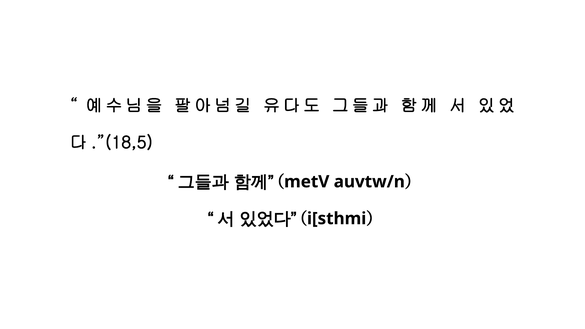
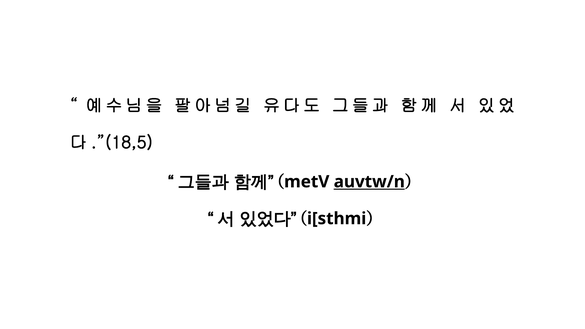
auvtw/n underline: none -> present
